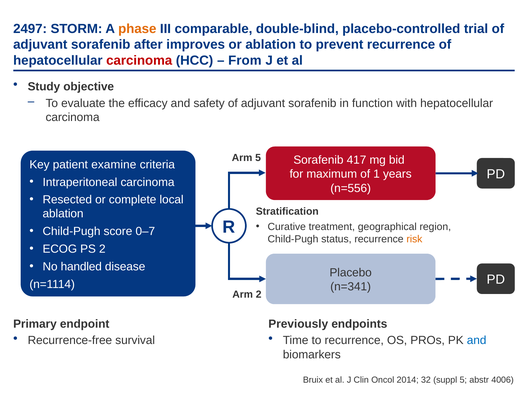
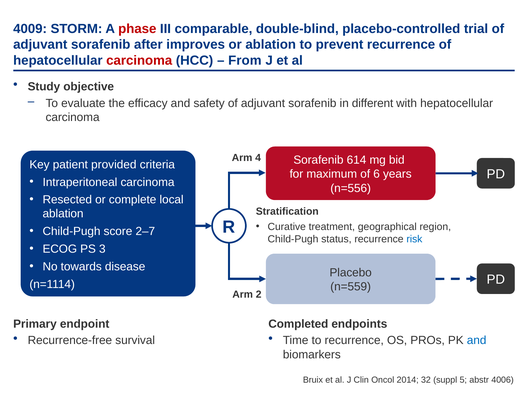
2497: 2497 -> 4009
phase colour: orange -> red
function: function -> different
Arm 5: 5 -> 4
417: 417 -> 614
examine: examine -> provided
1: 1 -> 6
0–7: 0–7 -> 2–7
risk colour: orange -> blue
PS 2: 2 -> 3
handled: handled -> towards
n=341: n=341 -> n=559
Previously: Previously -> Completed
